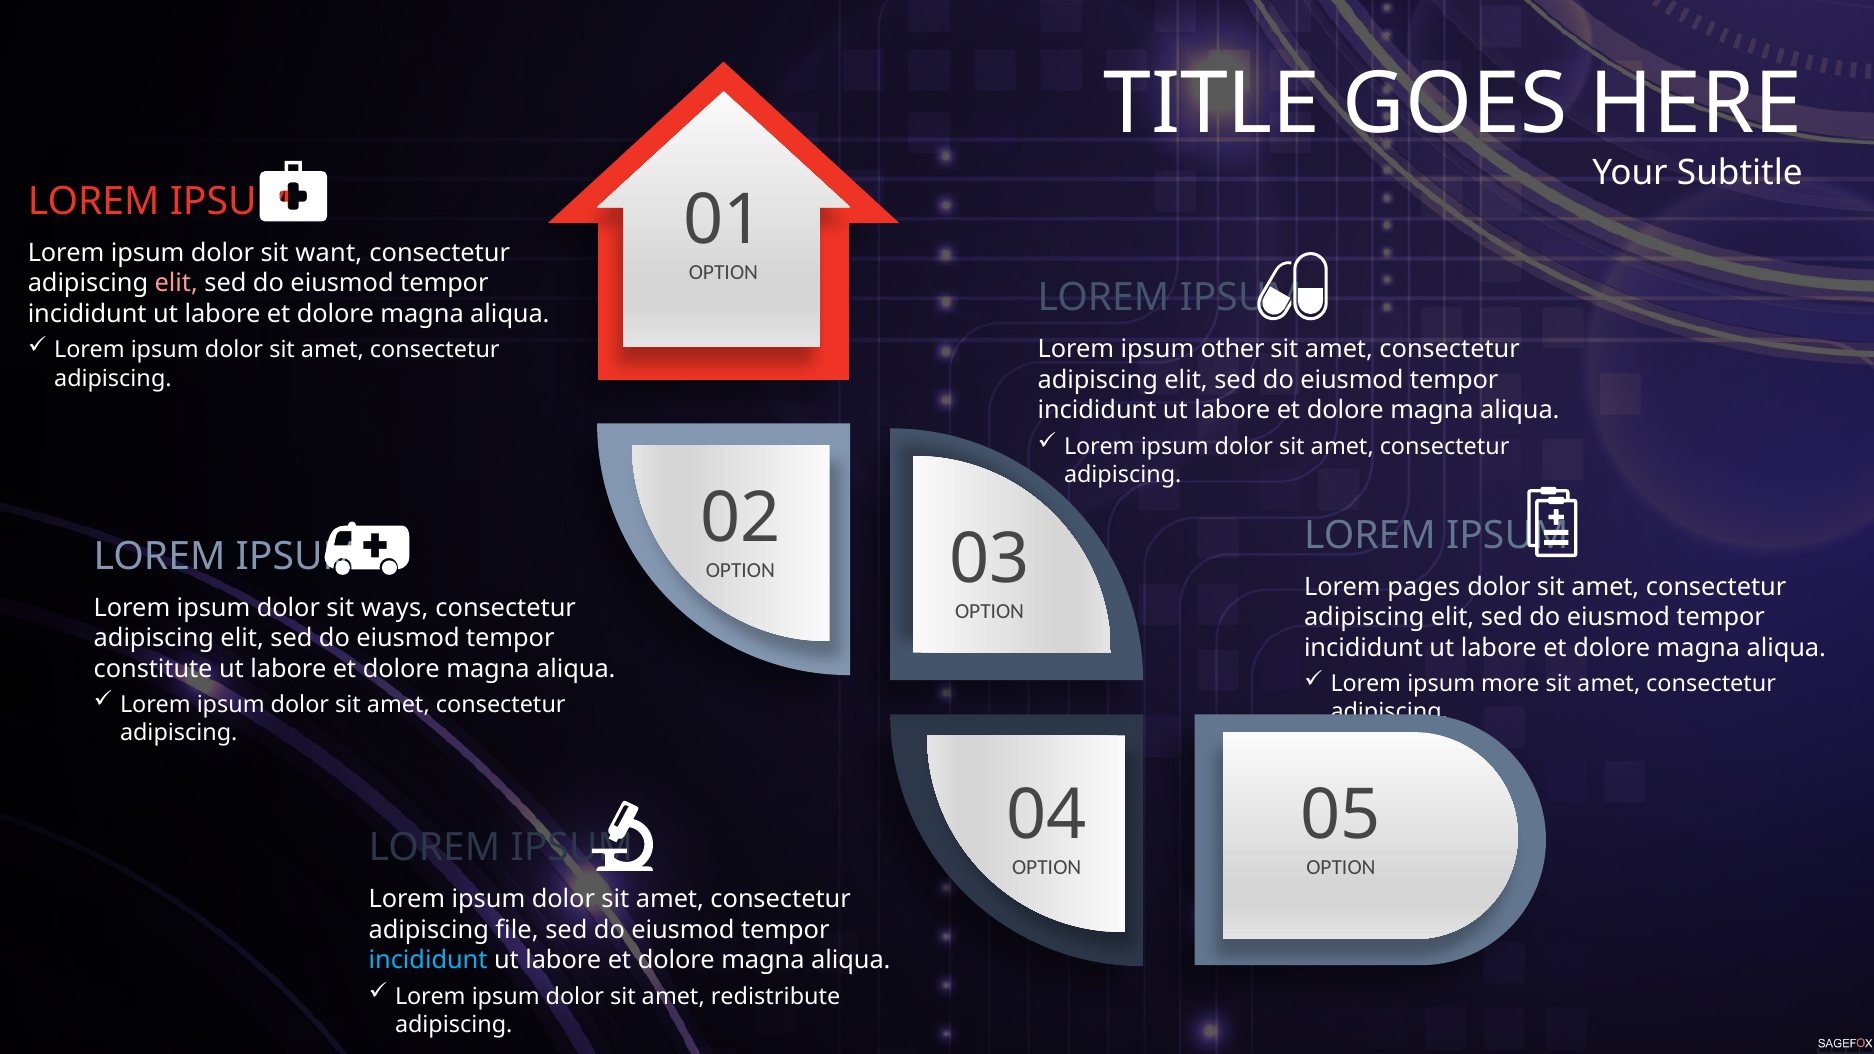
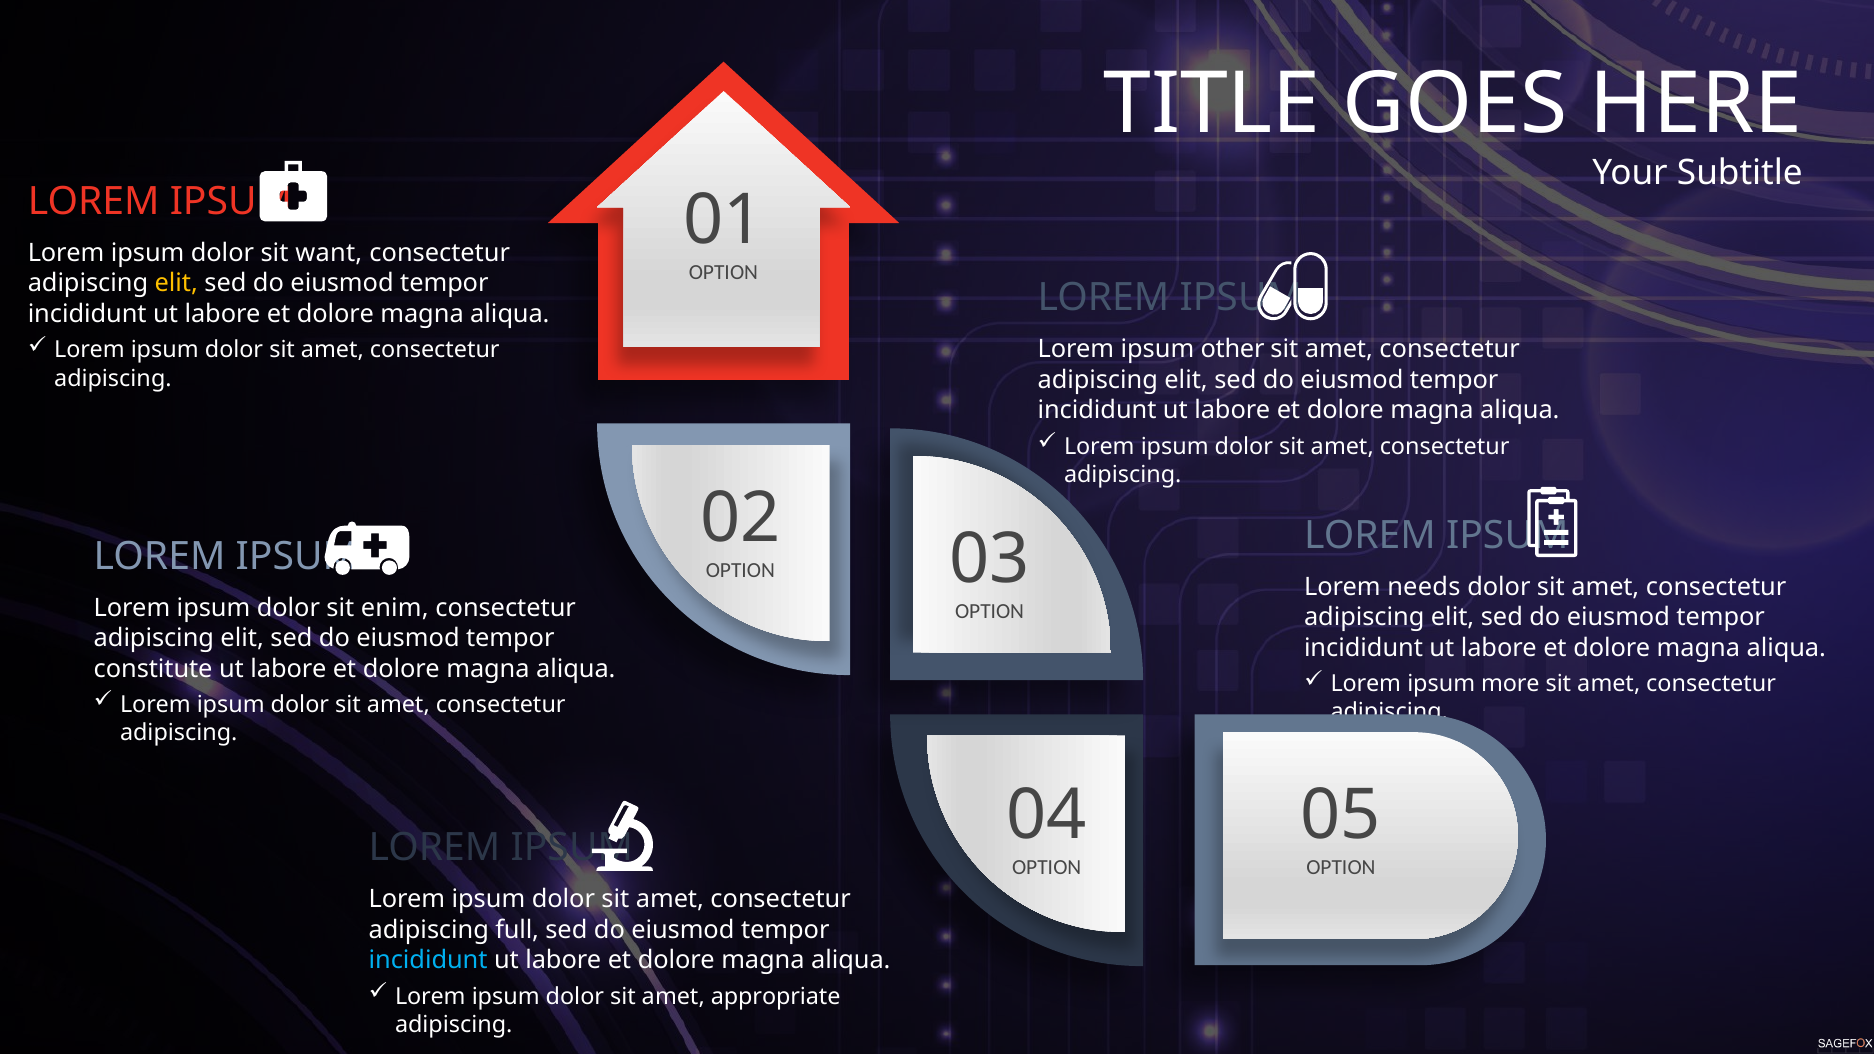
elit at (176, 284) colour: pink -> yellow
pages: pages -> needs
ways: ways -> enim
file: file -> full
redistribute: redistribute -> appropriate
